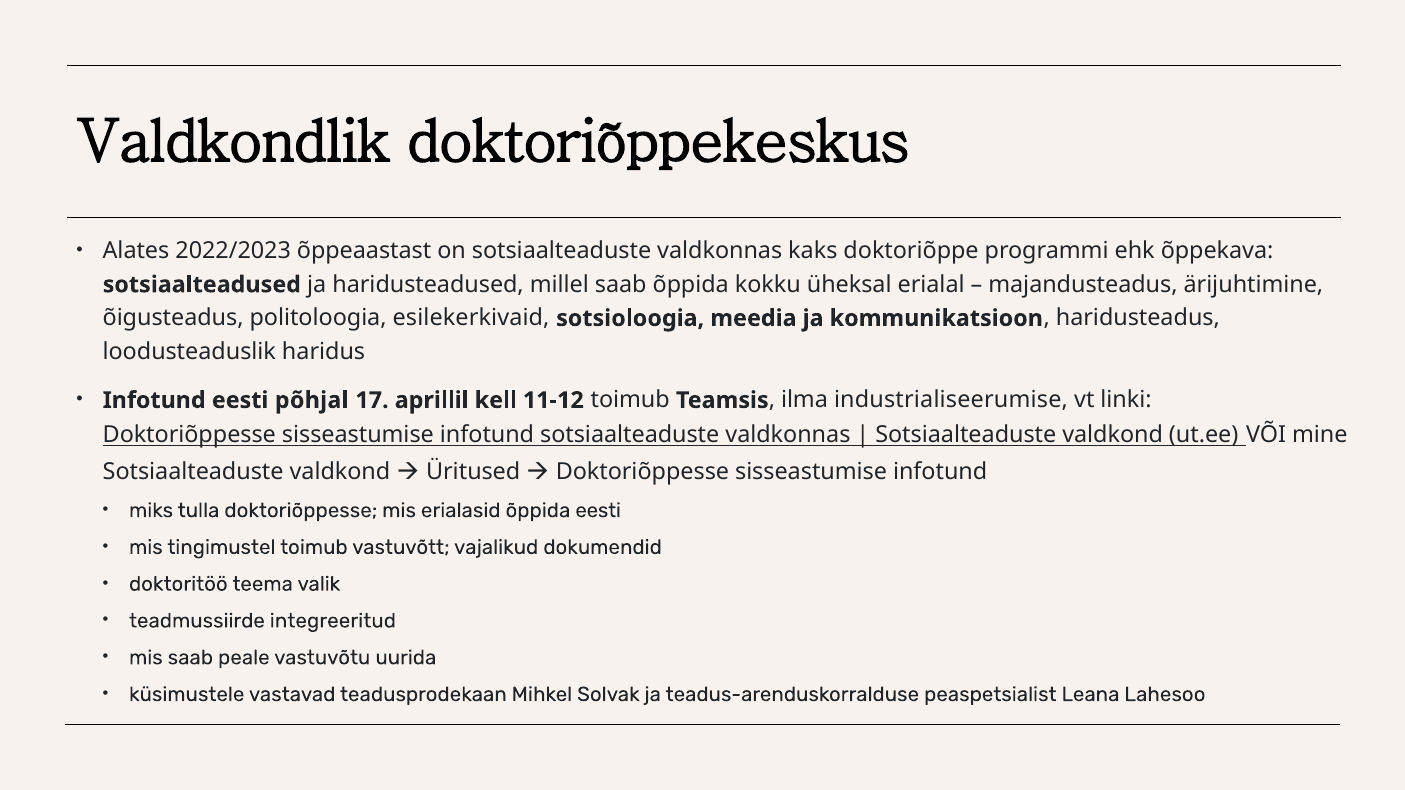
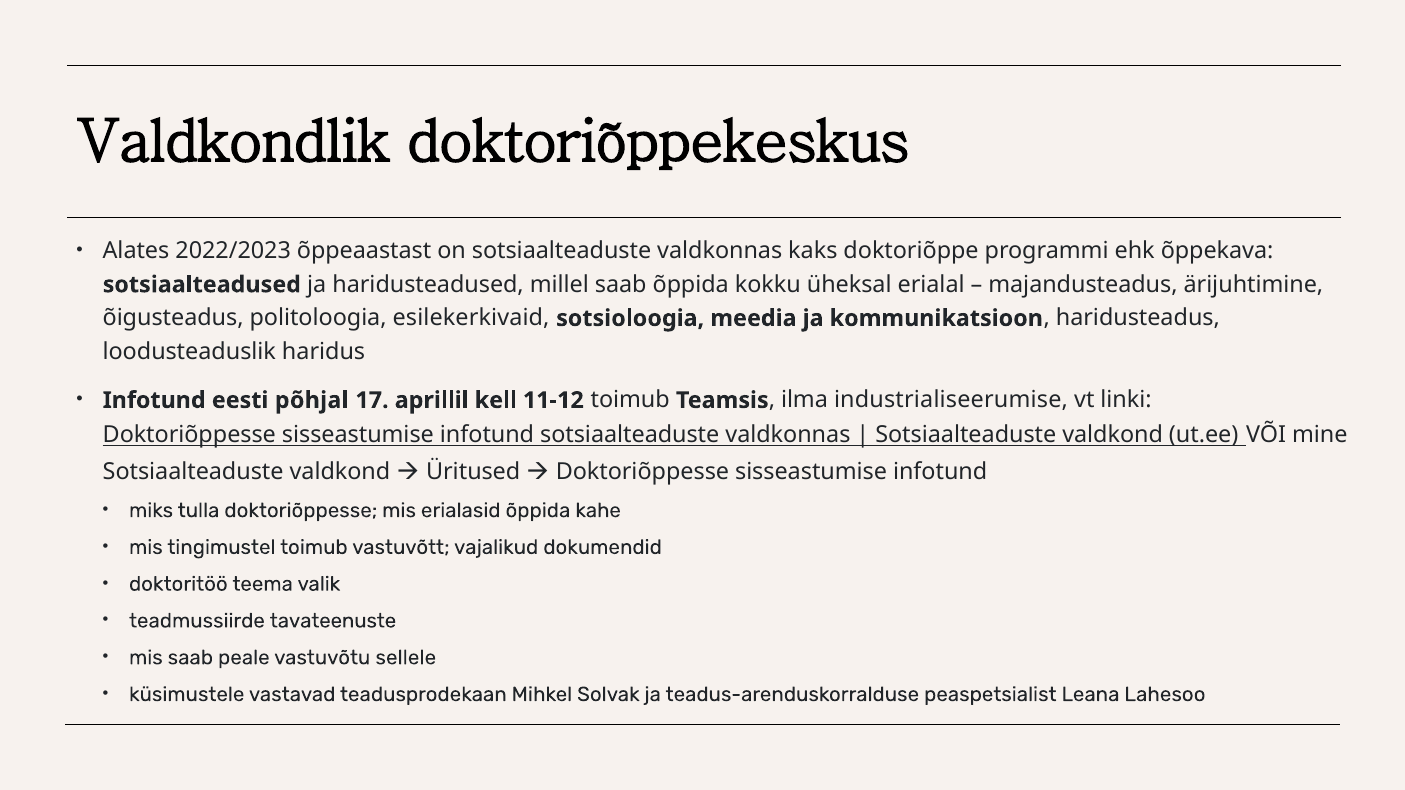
õppida eesti: eesti -> kahe
integreeritud: integreeritud -> tavateenuste
uurida: uurida -> sellele
